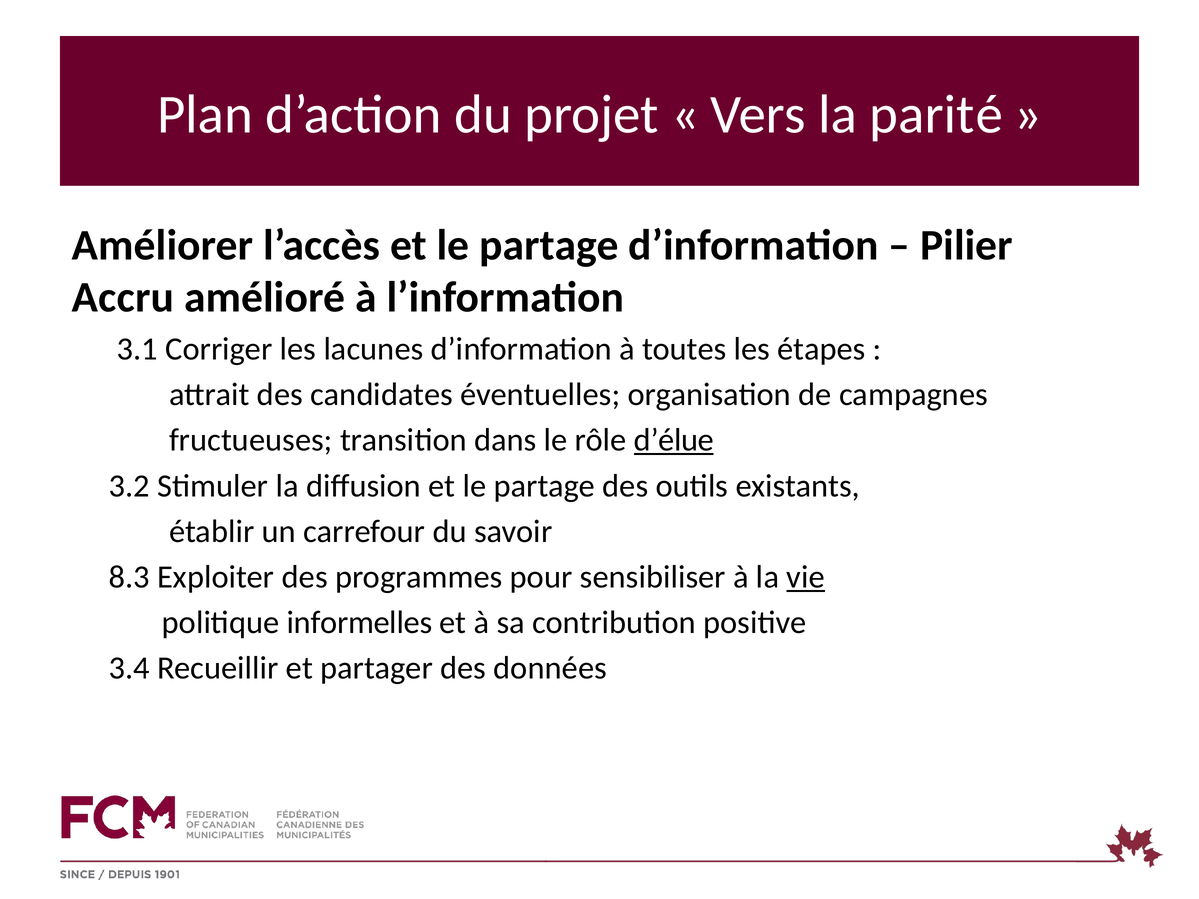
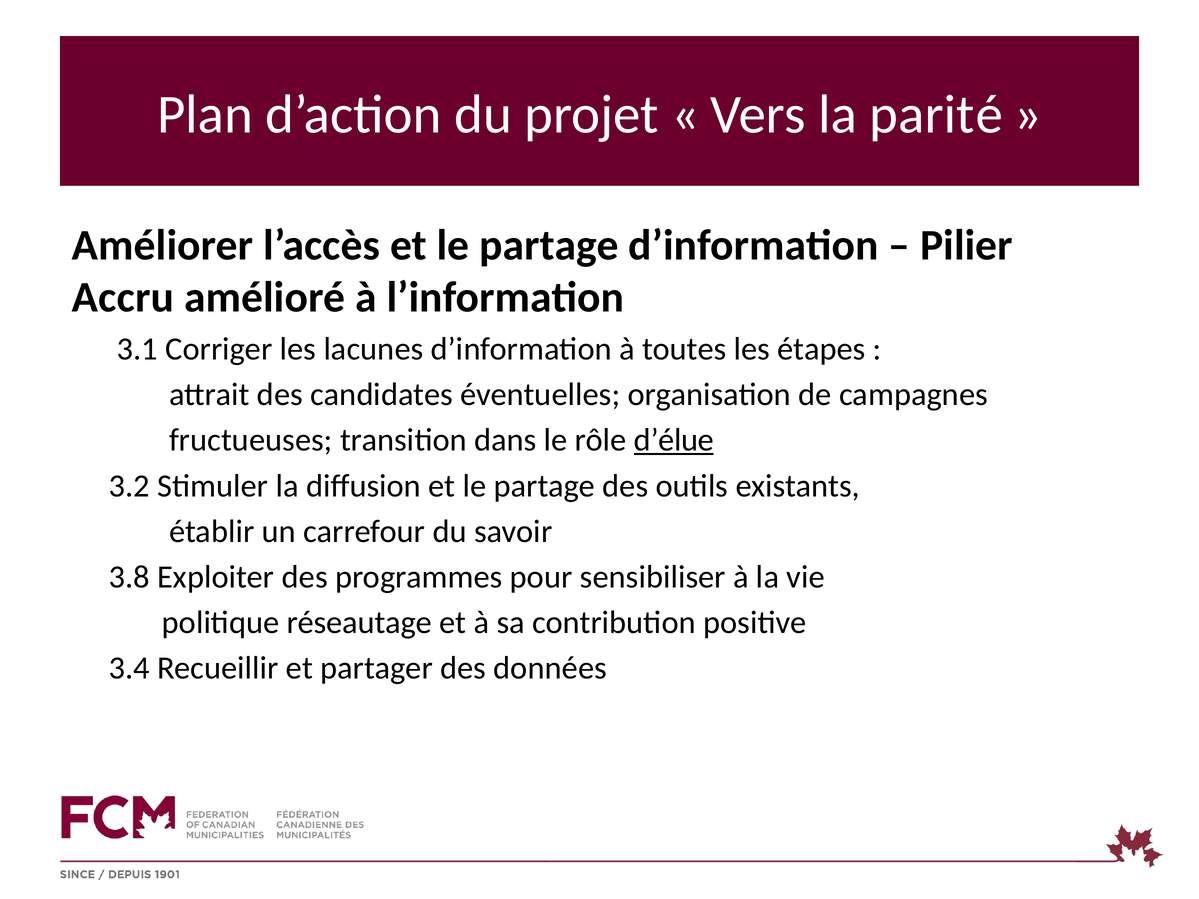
8.3: 8.3 -> 3.8
vie underline: present -> none
informelles: informelles -> réseautage
